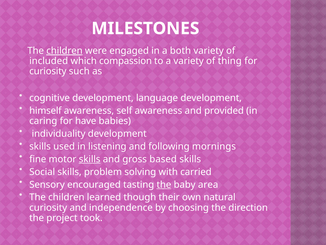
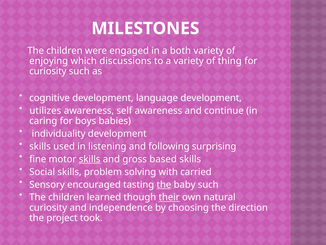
children at (64, 51) underline: present -> none
included: included -> enjoying
compassion: compassion -> discussions
himself: himself -> utilizes
provided: provided -> continue
have: have -> boys
mornings: mornings -> surprising
baby area: area -> such
their underline: none -> present
